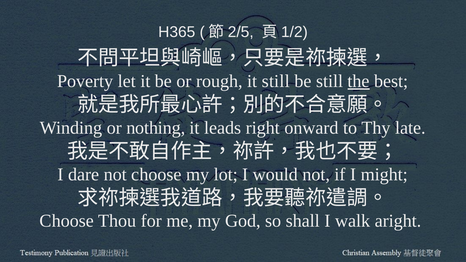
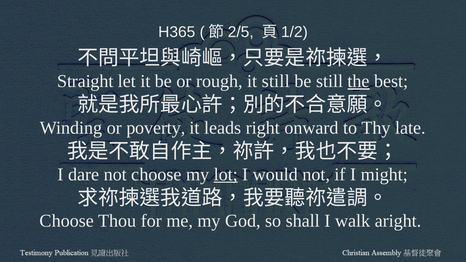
Poverty: Poverty -> Straight
nothing: nothing -> poverty
lot underline: none -> present
